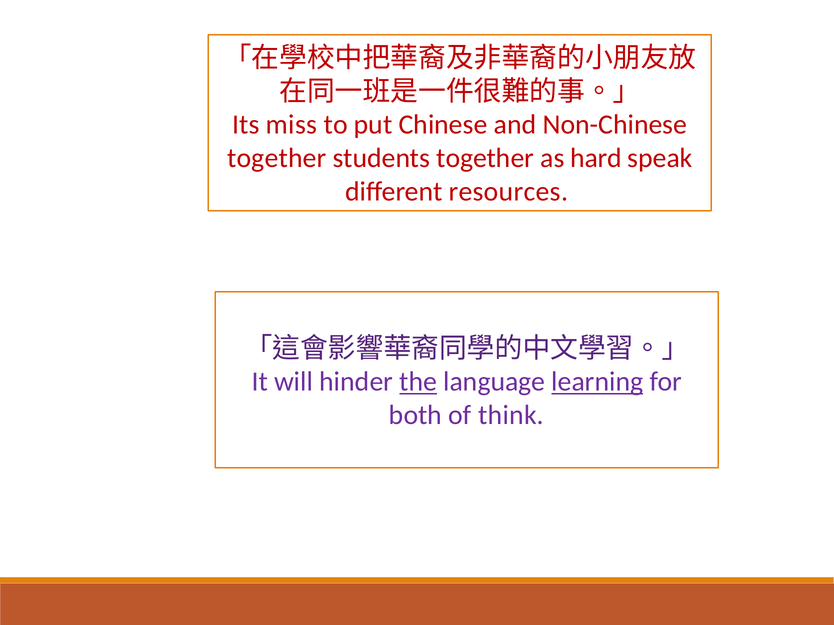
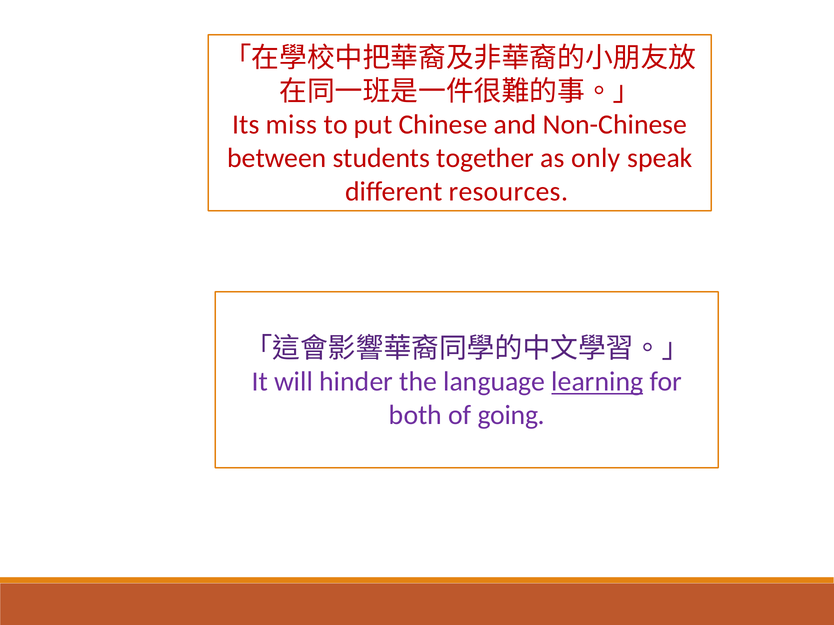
together at (277, 158): together -> between
hard: hard -> only
the underline: present -> none
think: think -> going
